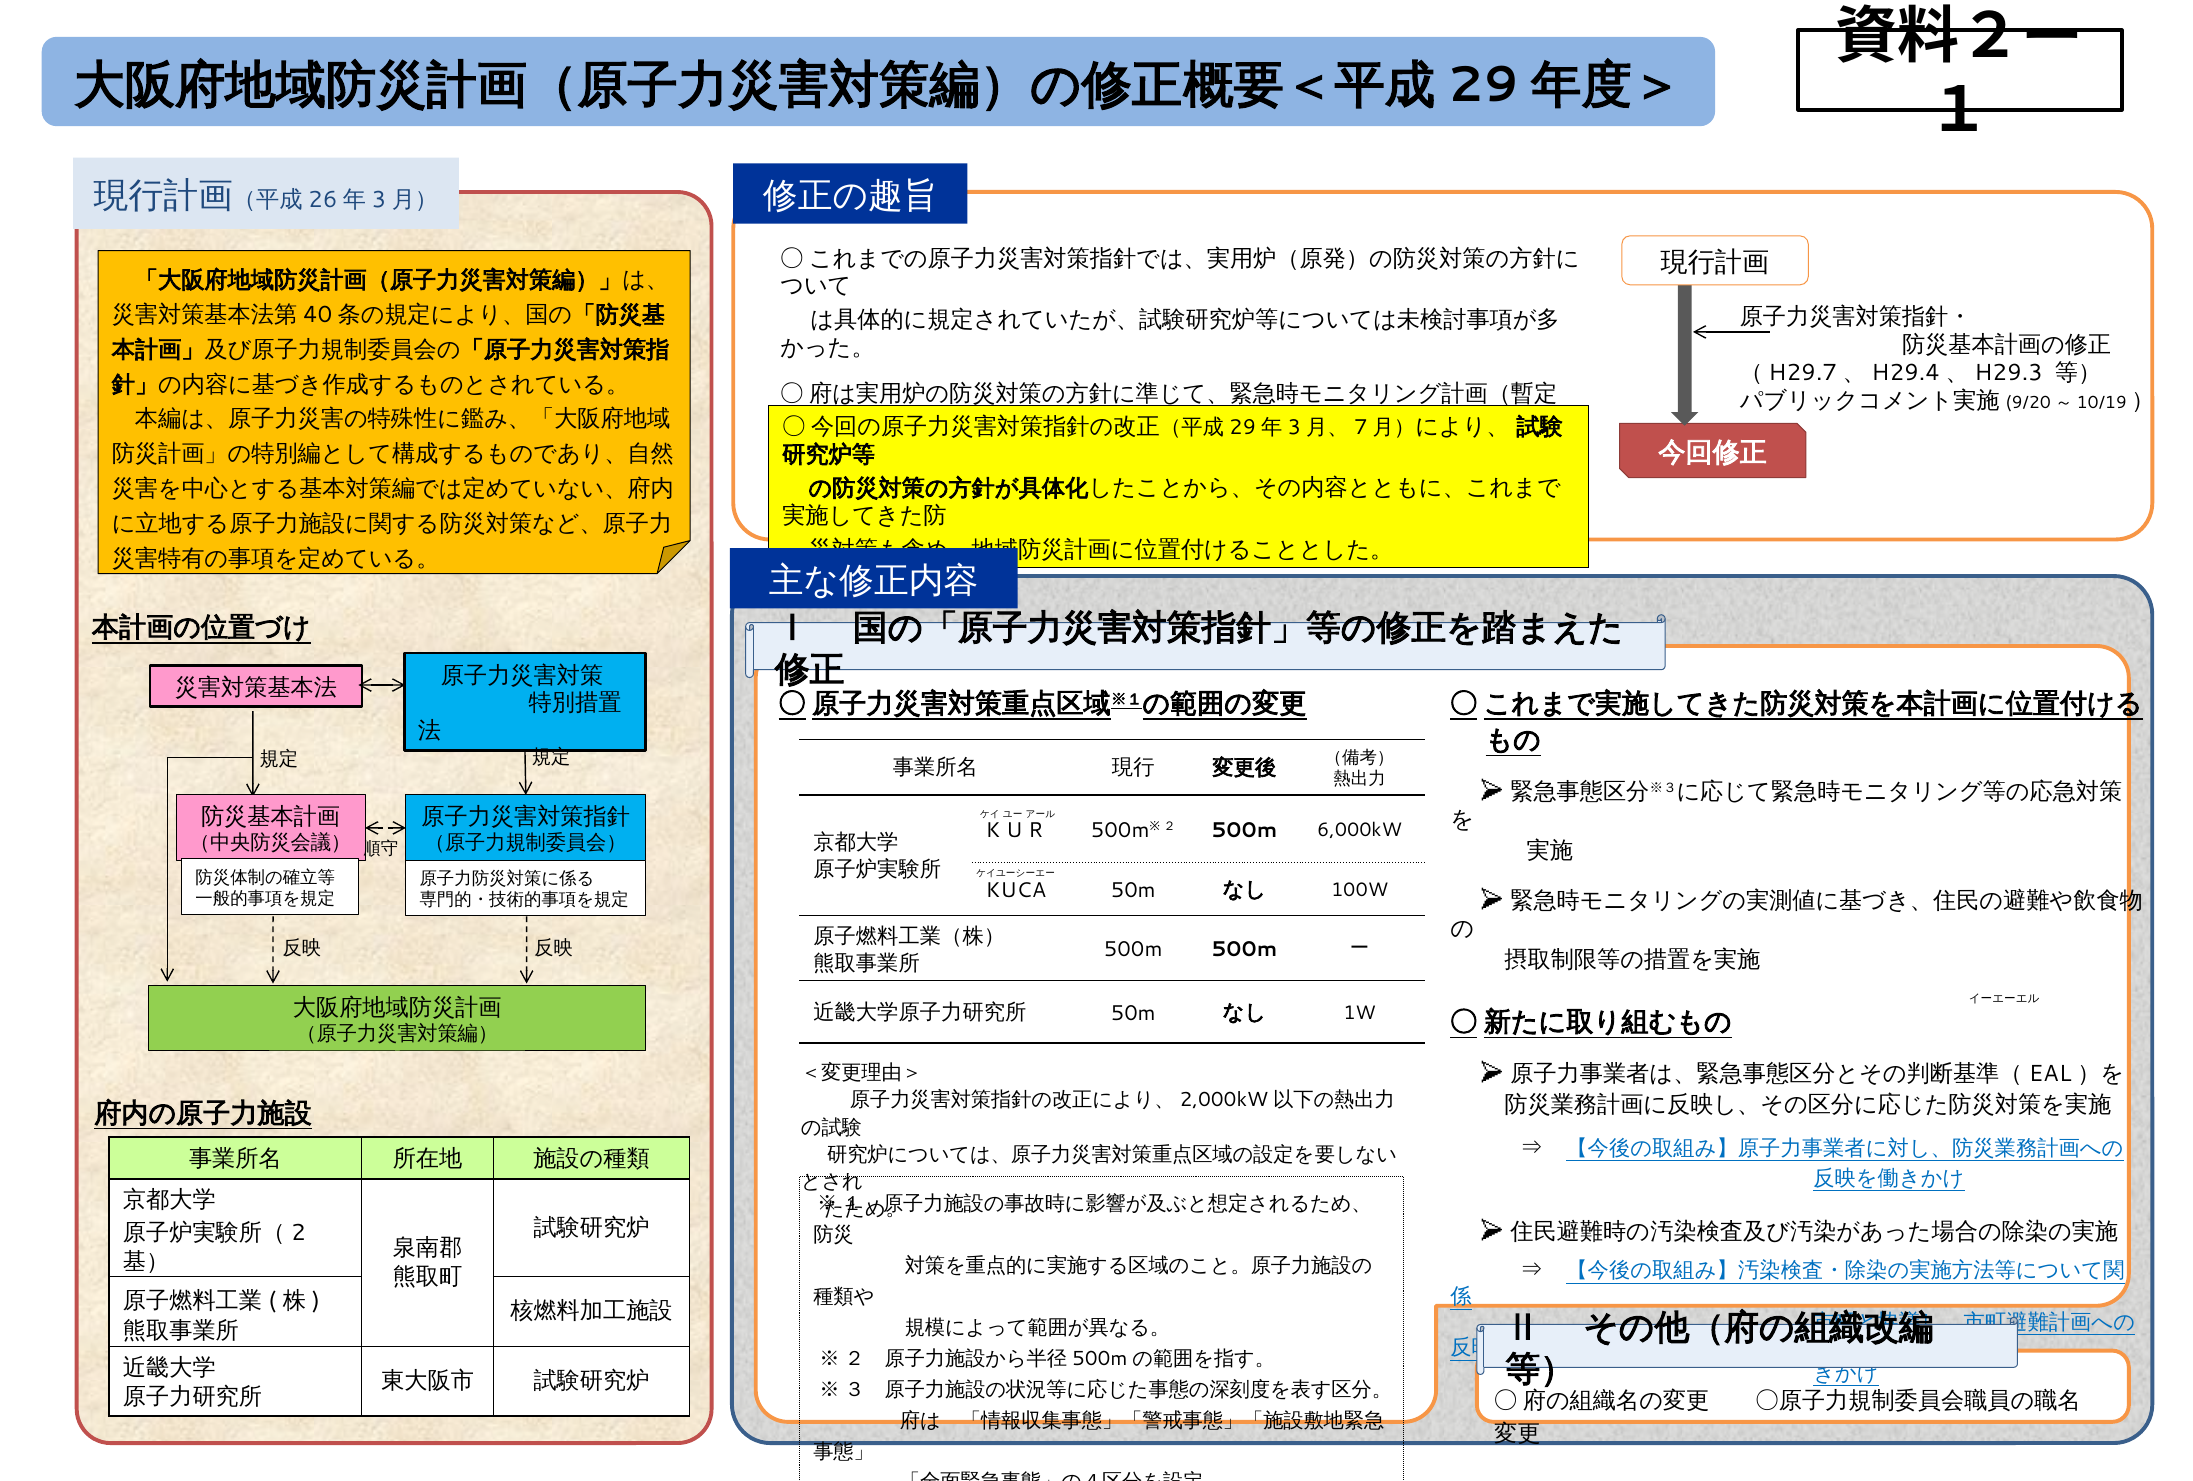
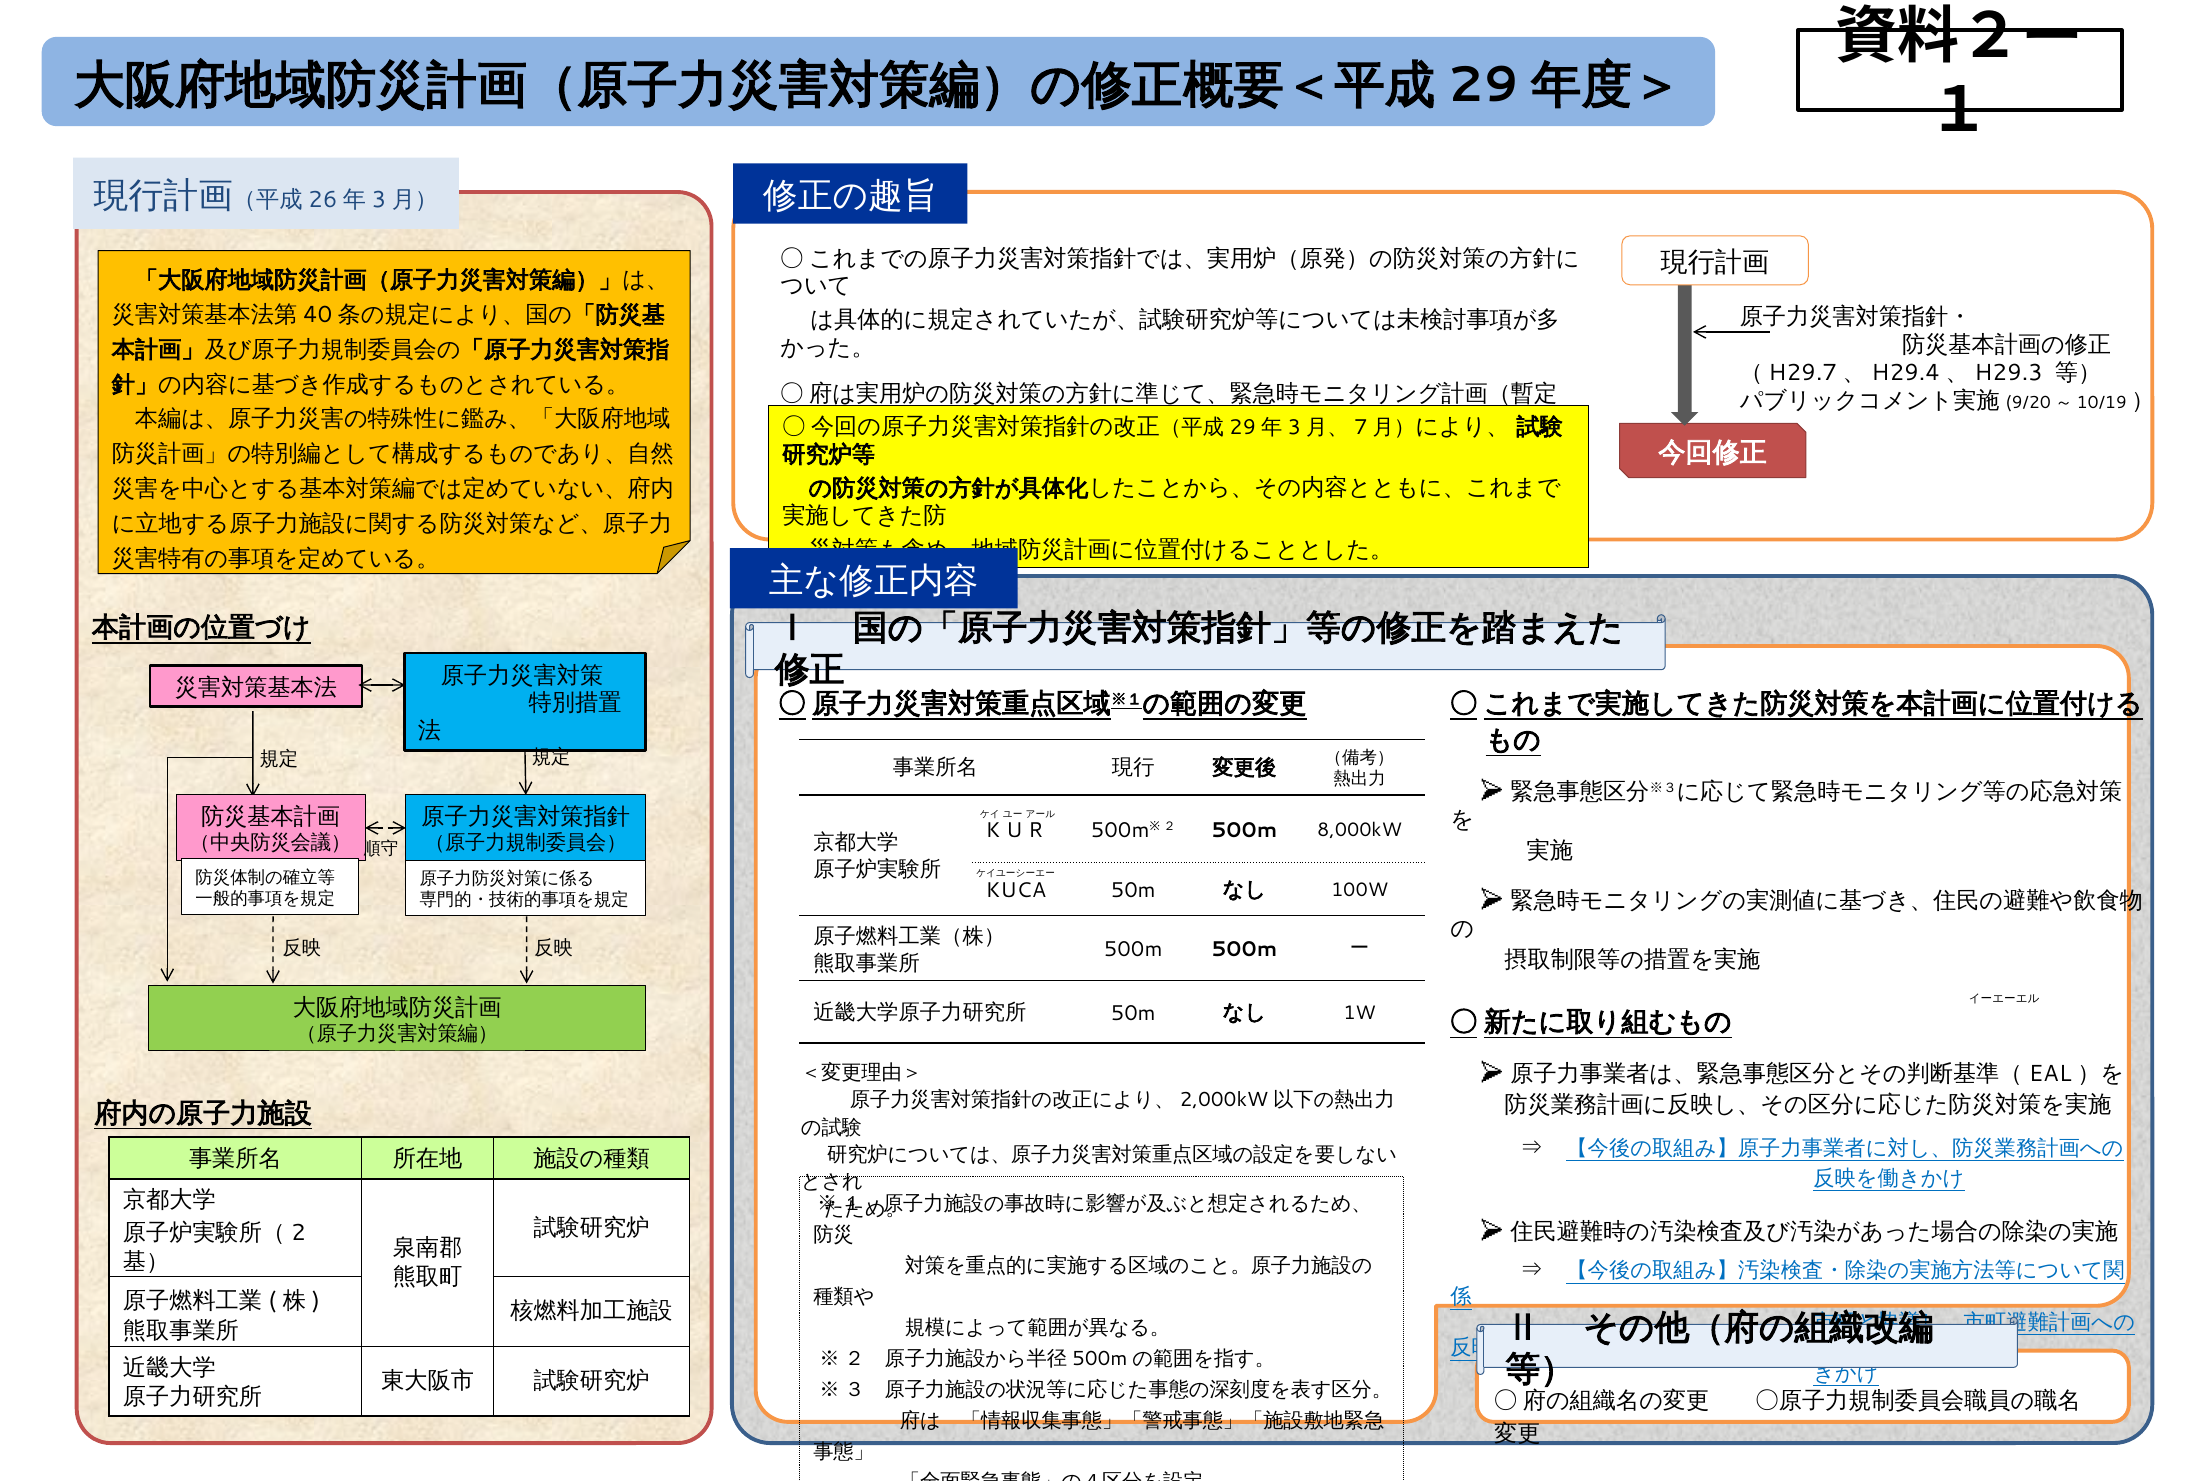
6,000kW: 6,000kW -> 8,000kW
